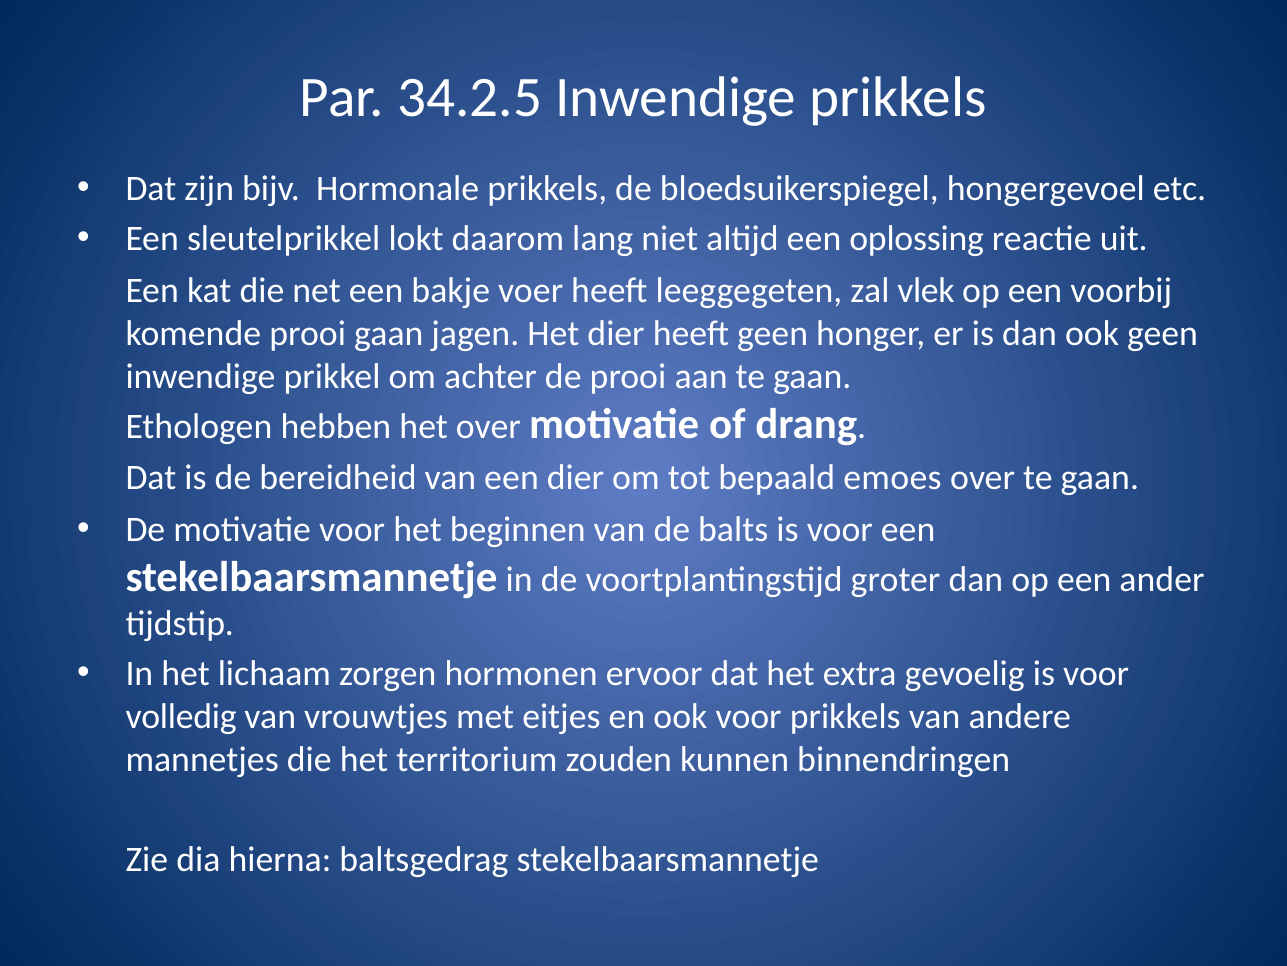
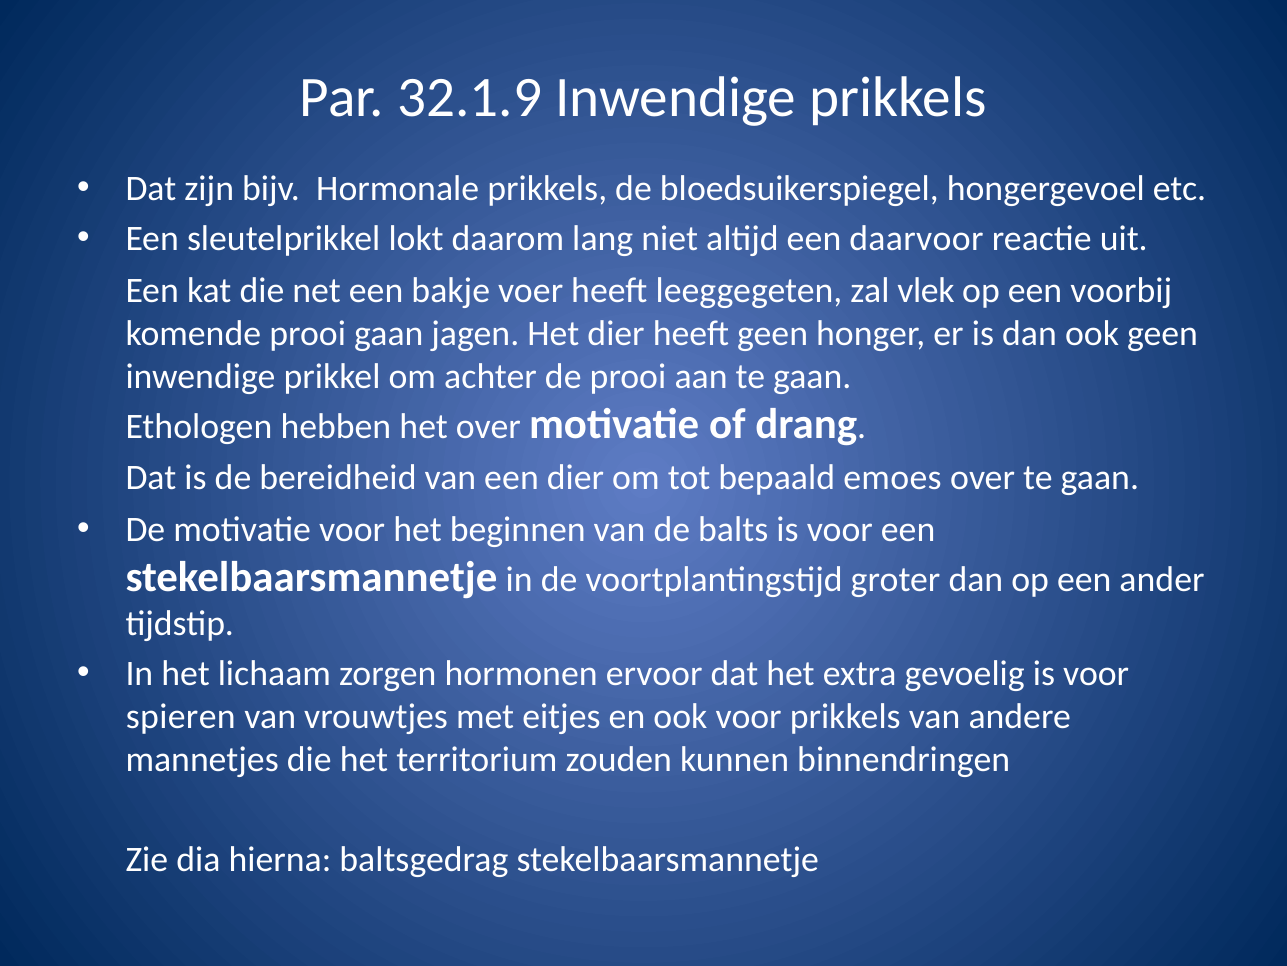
34.2.5: 34.2.5 -> 32.1.9
oplossing: oplossing -> daarvoor
volledig: volledig -> spieren
